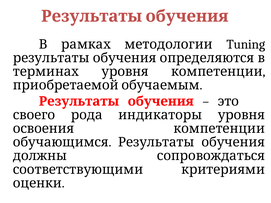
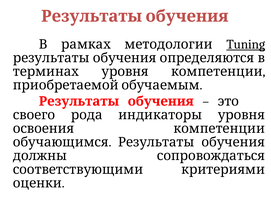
Tuning underline: none -> present
